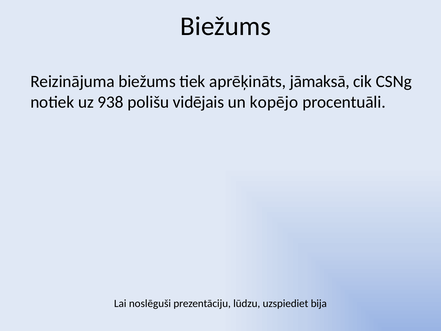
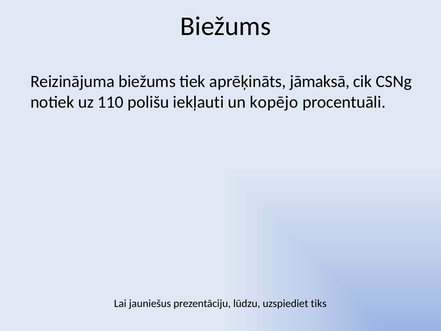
938: 938 -> 110
vidējais: vidējais -> iekļauti
noslēguši: noslēguši -> jauniešus
bija: bija -> tiks
